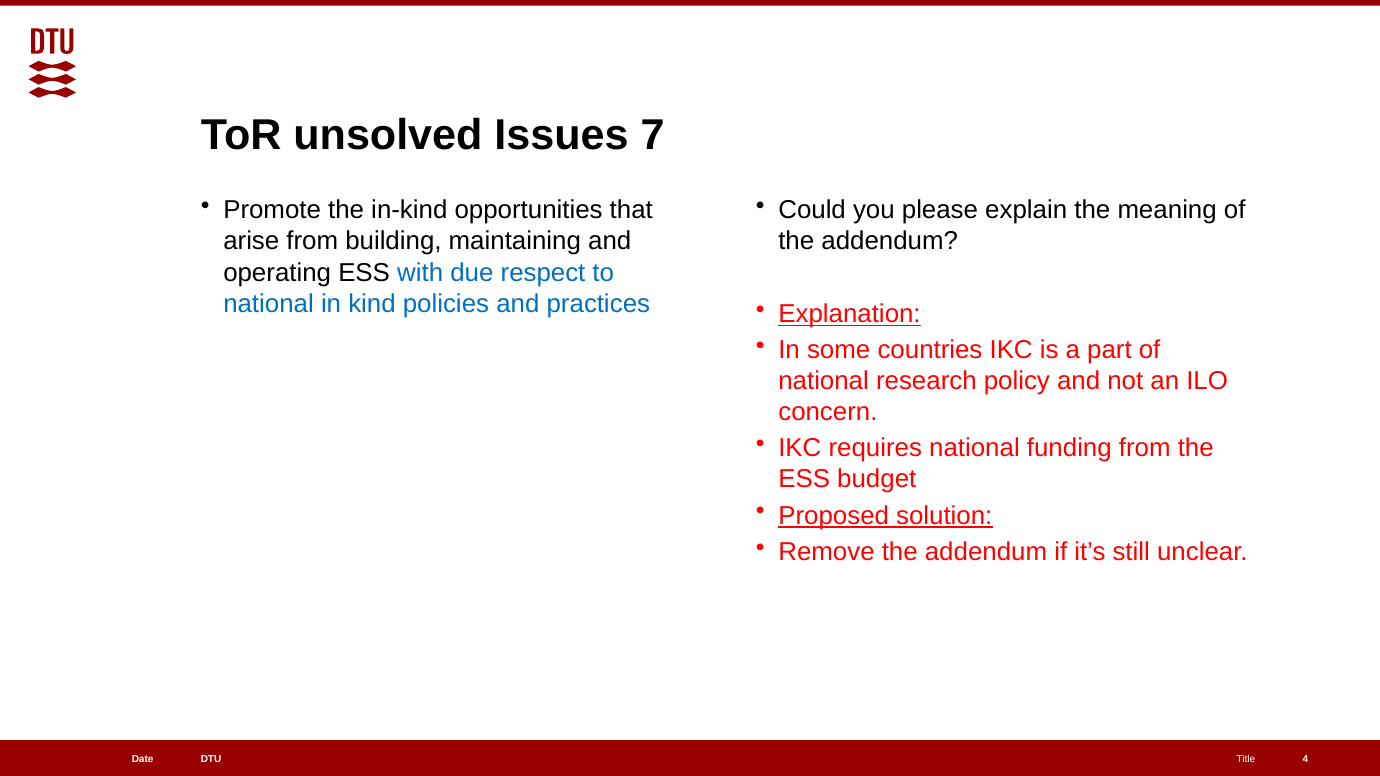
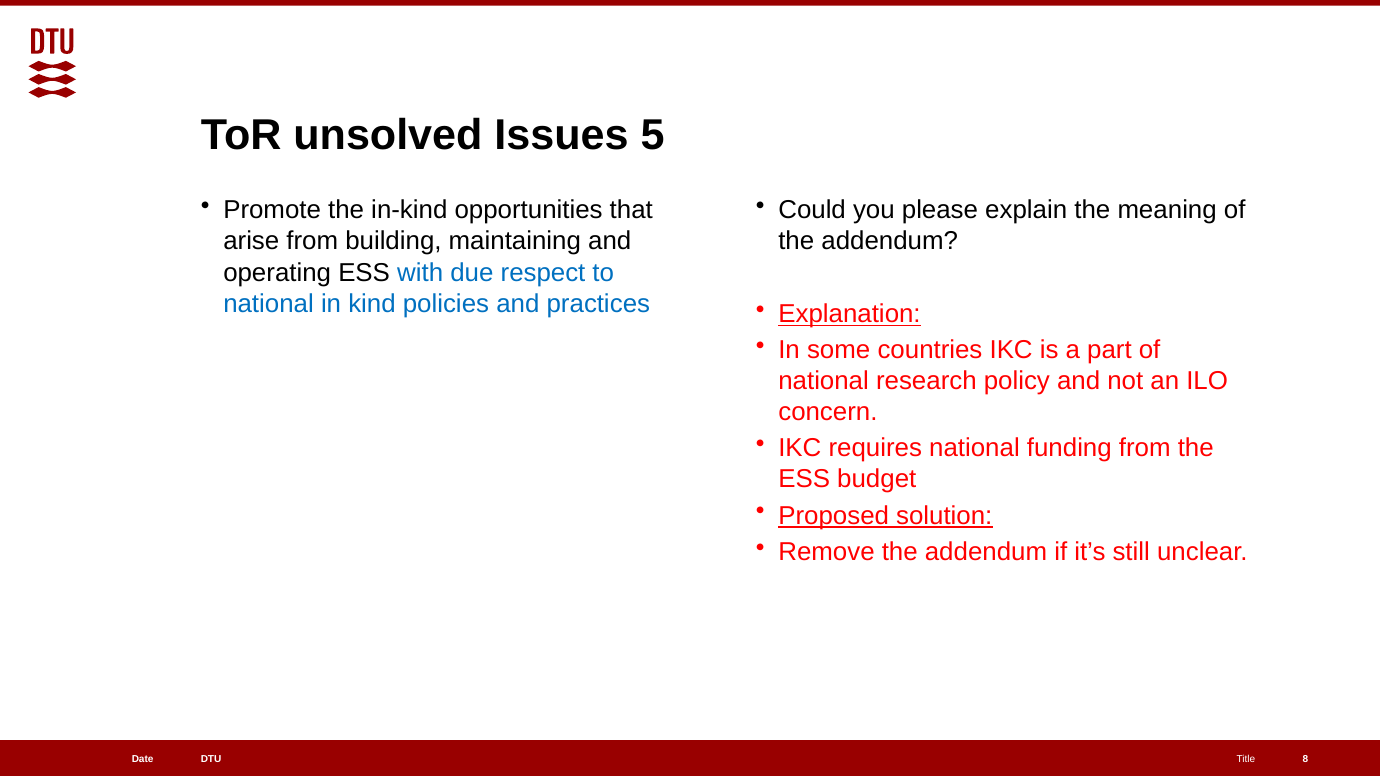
7: 7 -> 5
4: 4 -> 8
